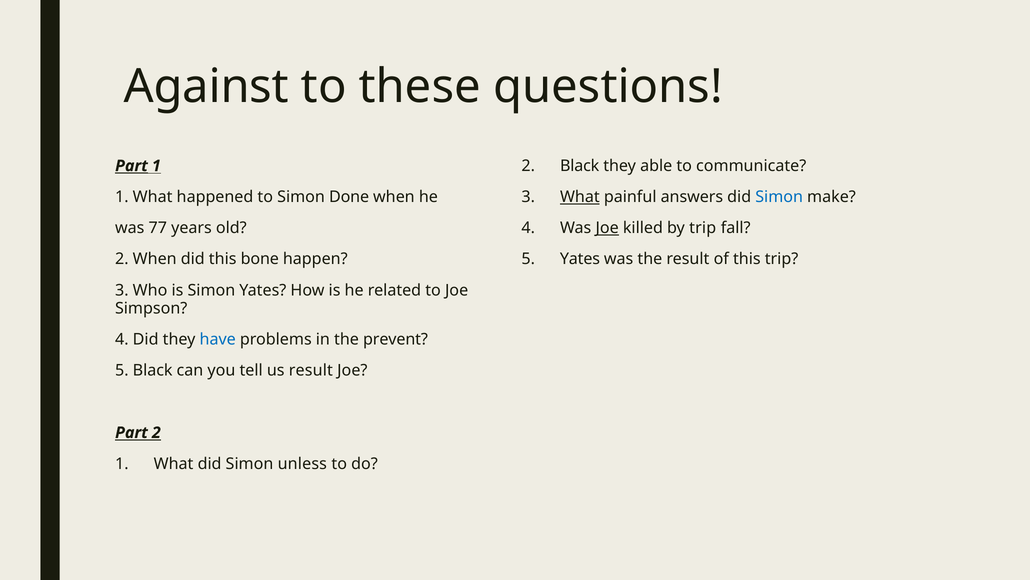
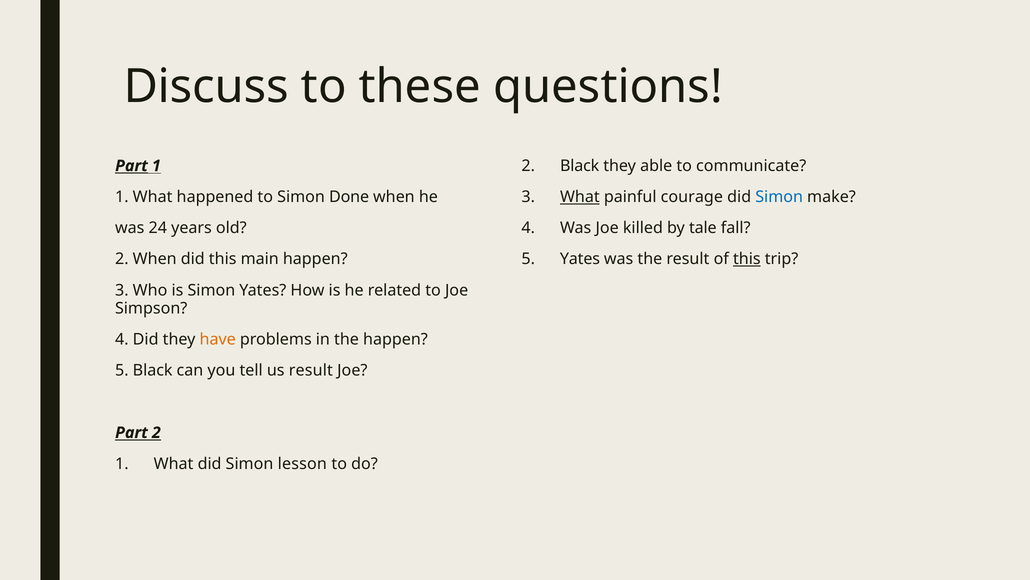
Against: Against -> Discuss
answers: answers -> courage
77: 77 -> 24
Joe at (607, 228) underline: present -> none
by trip: trip -> tale
bone: bone -> main
this at (747, 259) underline: none -> present
have colour: blue -> orange
the prevent: prevent -> happen
unless: unless -> lesson
